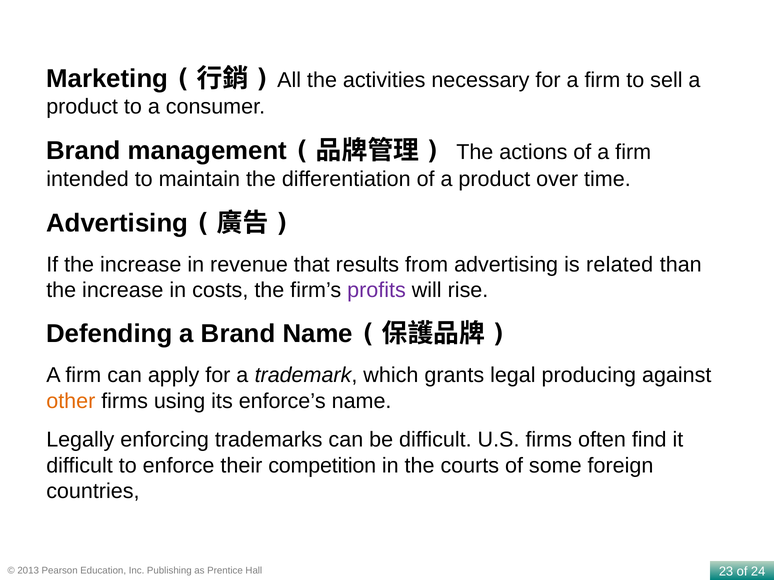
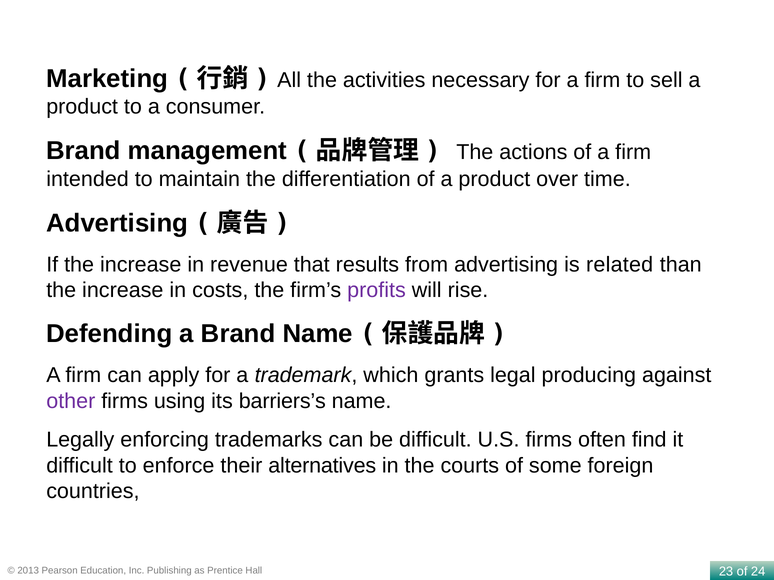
other colour: orange -> purple
enforce’s: enforce’s -> barriers’s
competition: competition -> alternatives
